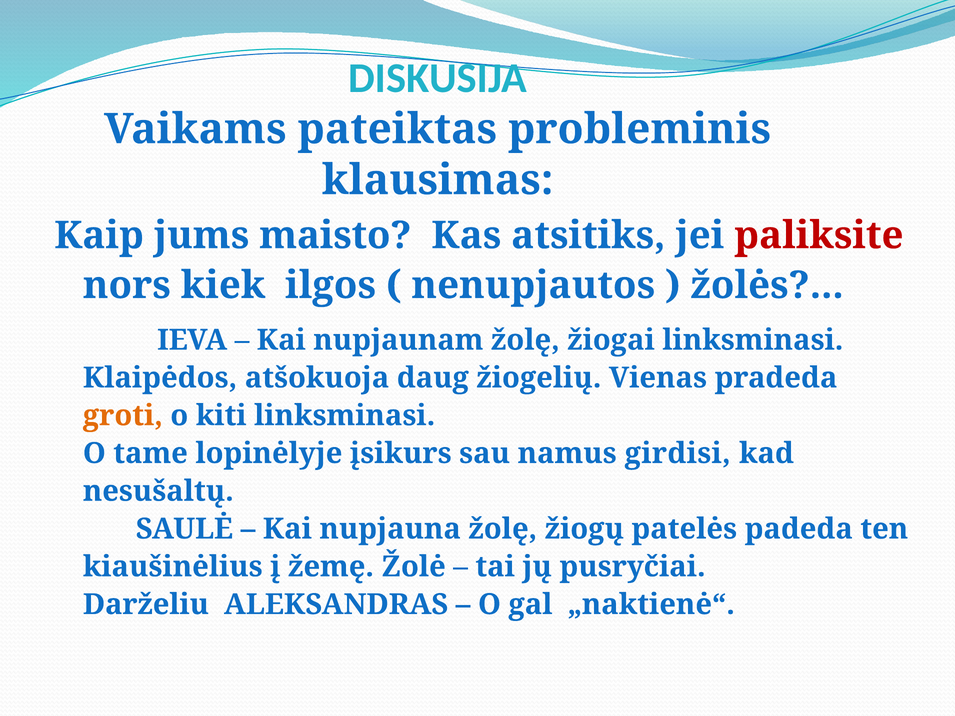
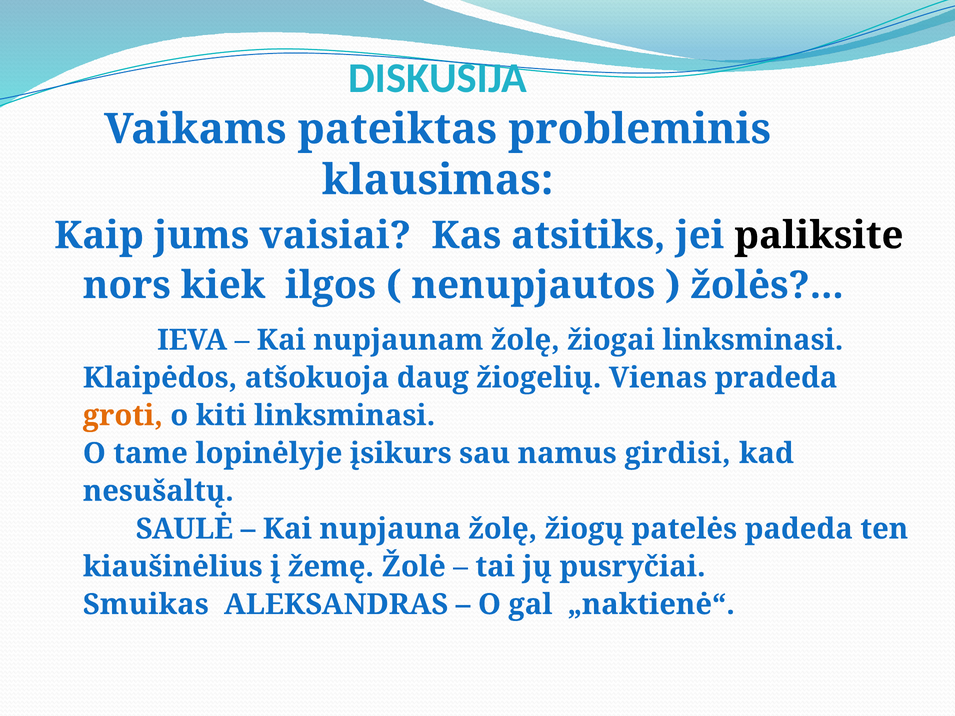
maisto: maisto -> vaisiai
paliksite colour: red -> black
Darželiu: Darželiu -> Smuikas
